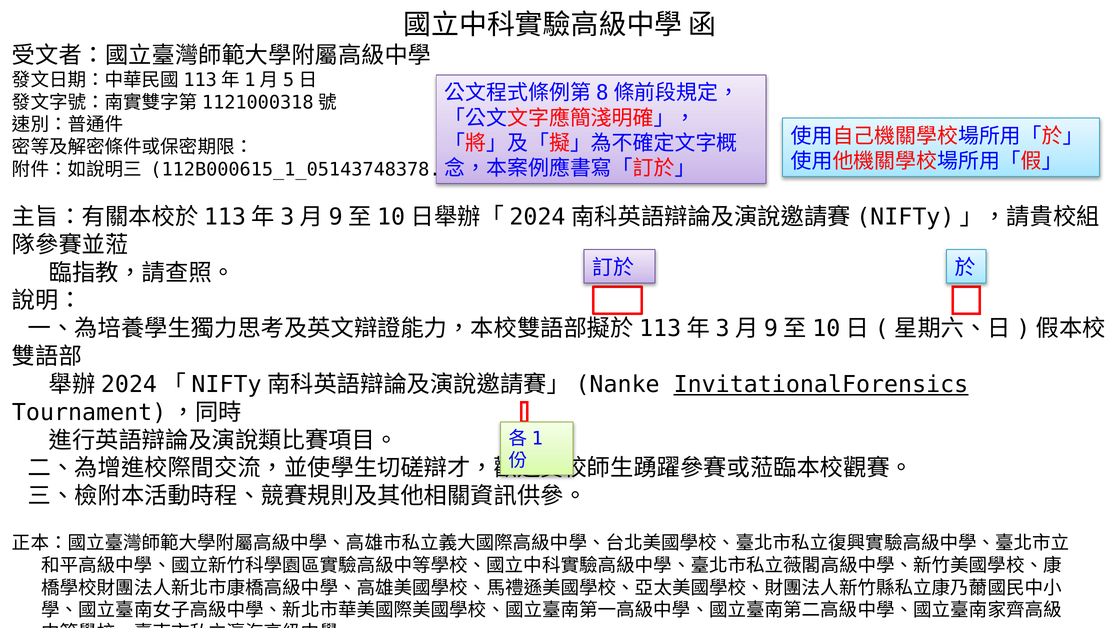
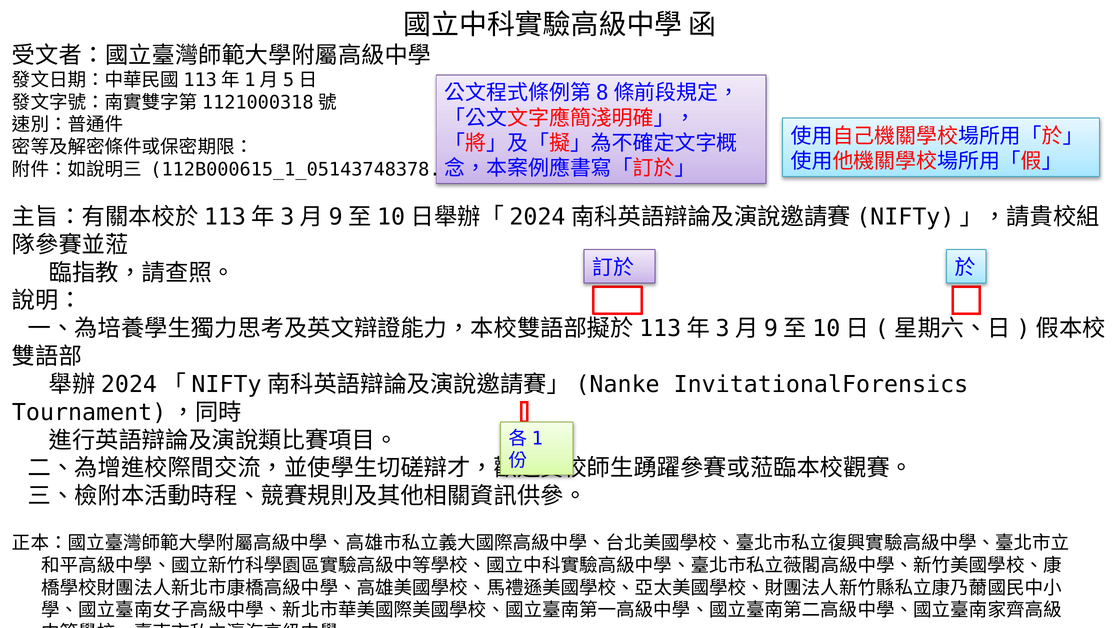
InvitationalForensics underline: present -> none
